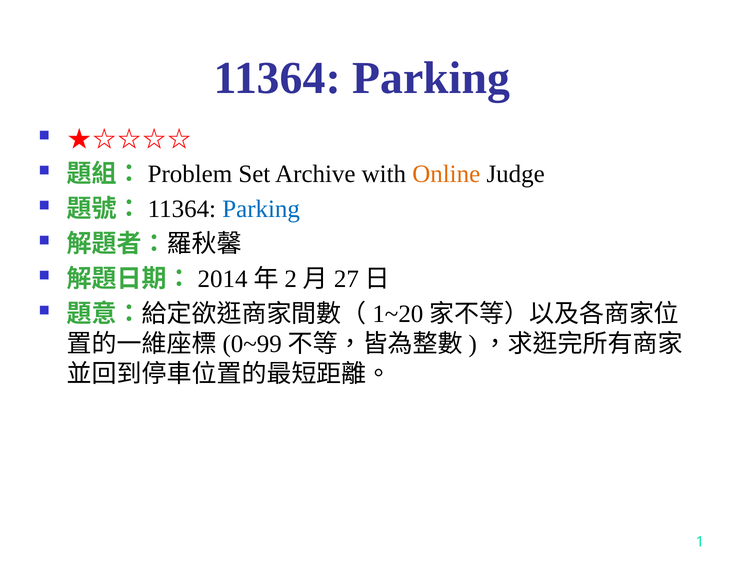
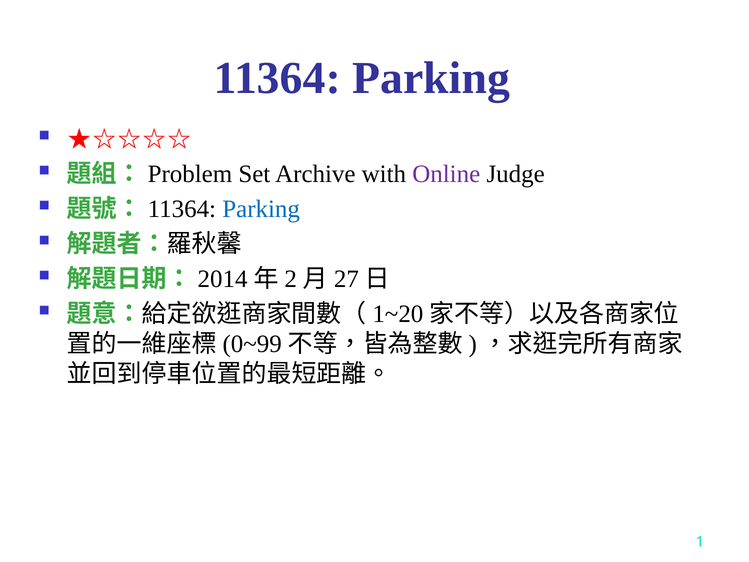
Online colour: orange -> purple
